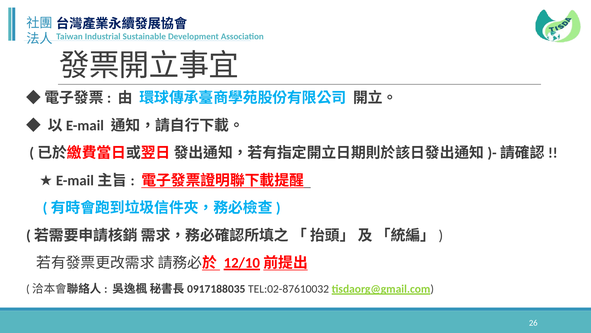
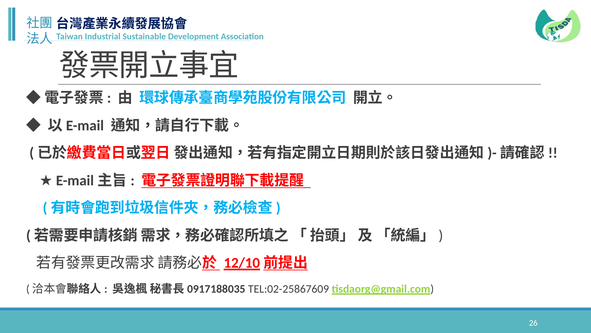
TEL:02-87610032: TEL:02-87610032 -> TEL:02-25867609
